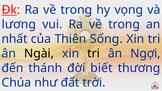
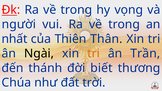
lương: lương -> người
Sống: Sống -> Thân
tri at (94, 54) colour: black -> orange
Ngợi: Ngợi -> Trần
